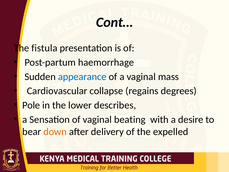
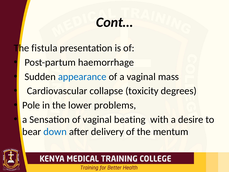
regains: regains -> toxicity
describes: describes -> problems
down colour: orange -> blue
expelled: expelled -> mentum
